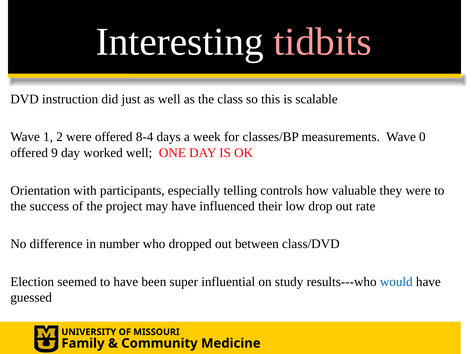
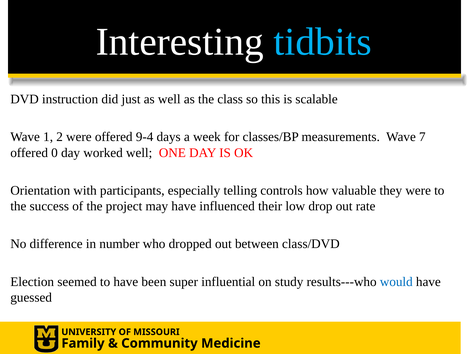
tidbits colour: pink -> light blue
8-4: 8-4 -> 9-4
0: 0 -> 7
9: 9 -> 0
